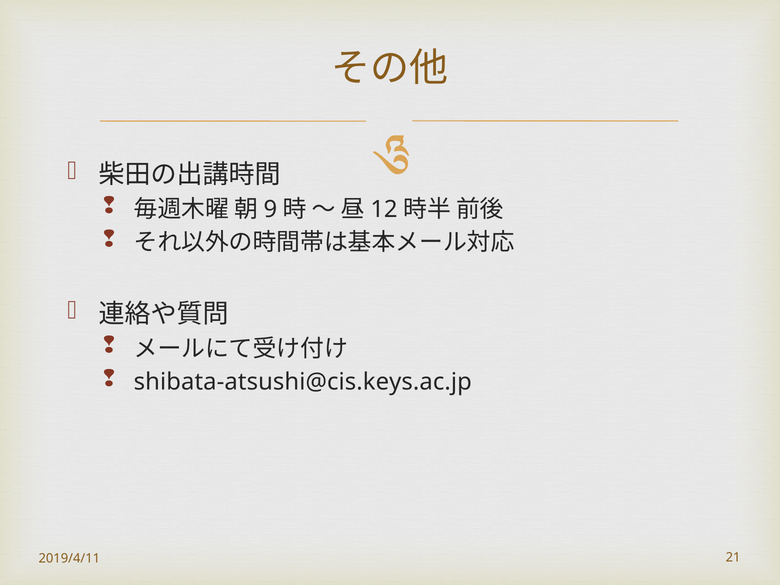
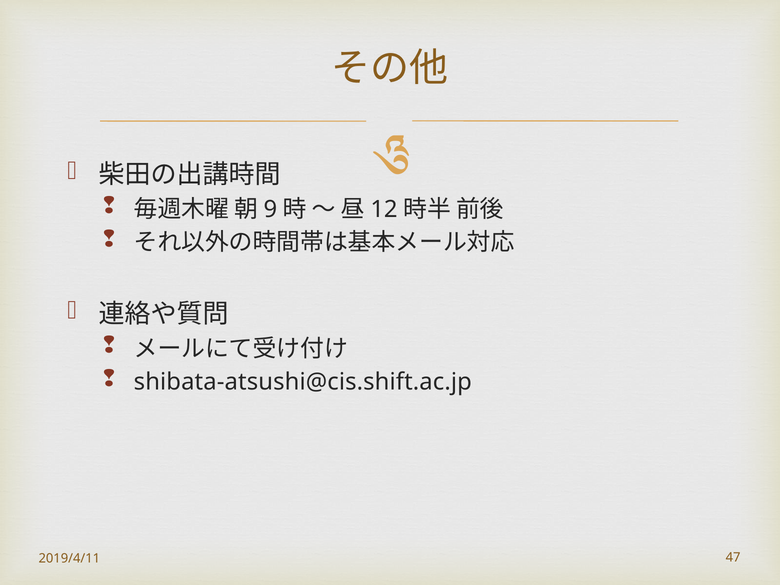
shibata-atsushi@cis.keys.ac.jp: shibata-atsushi@cis.keys.ac.jp -> shibata-atsushi@cis.shift.ac.jp
21: 21 -> 47
